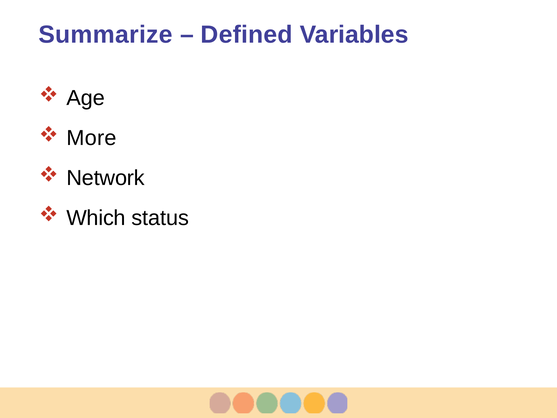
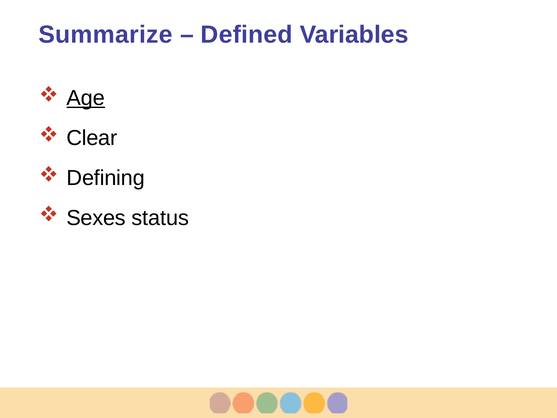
Age underline: none -> present
More: More -> Clear
Network: Network -> Defining
Which: Which -> Sexes
